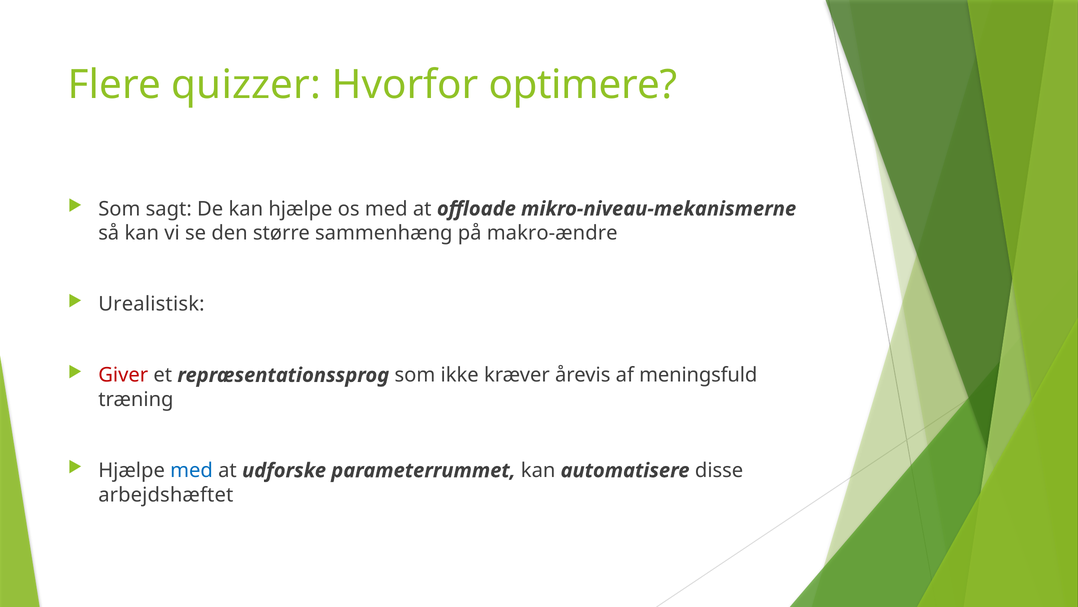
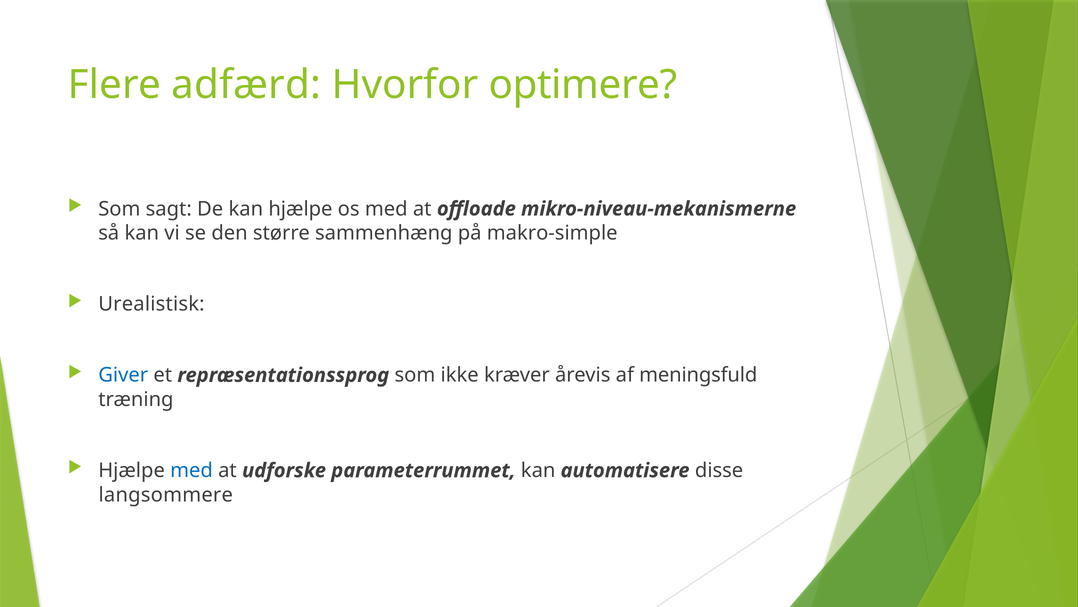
quizzer: quizzer -> adfærd
makro-ændre: makro-ændre -> makro-simple
Giver colour: red -> blue
arbejdshæftet: arbejdshæftet -> langsommere
